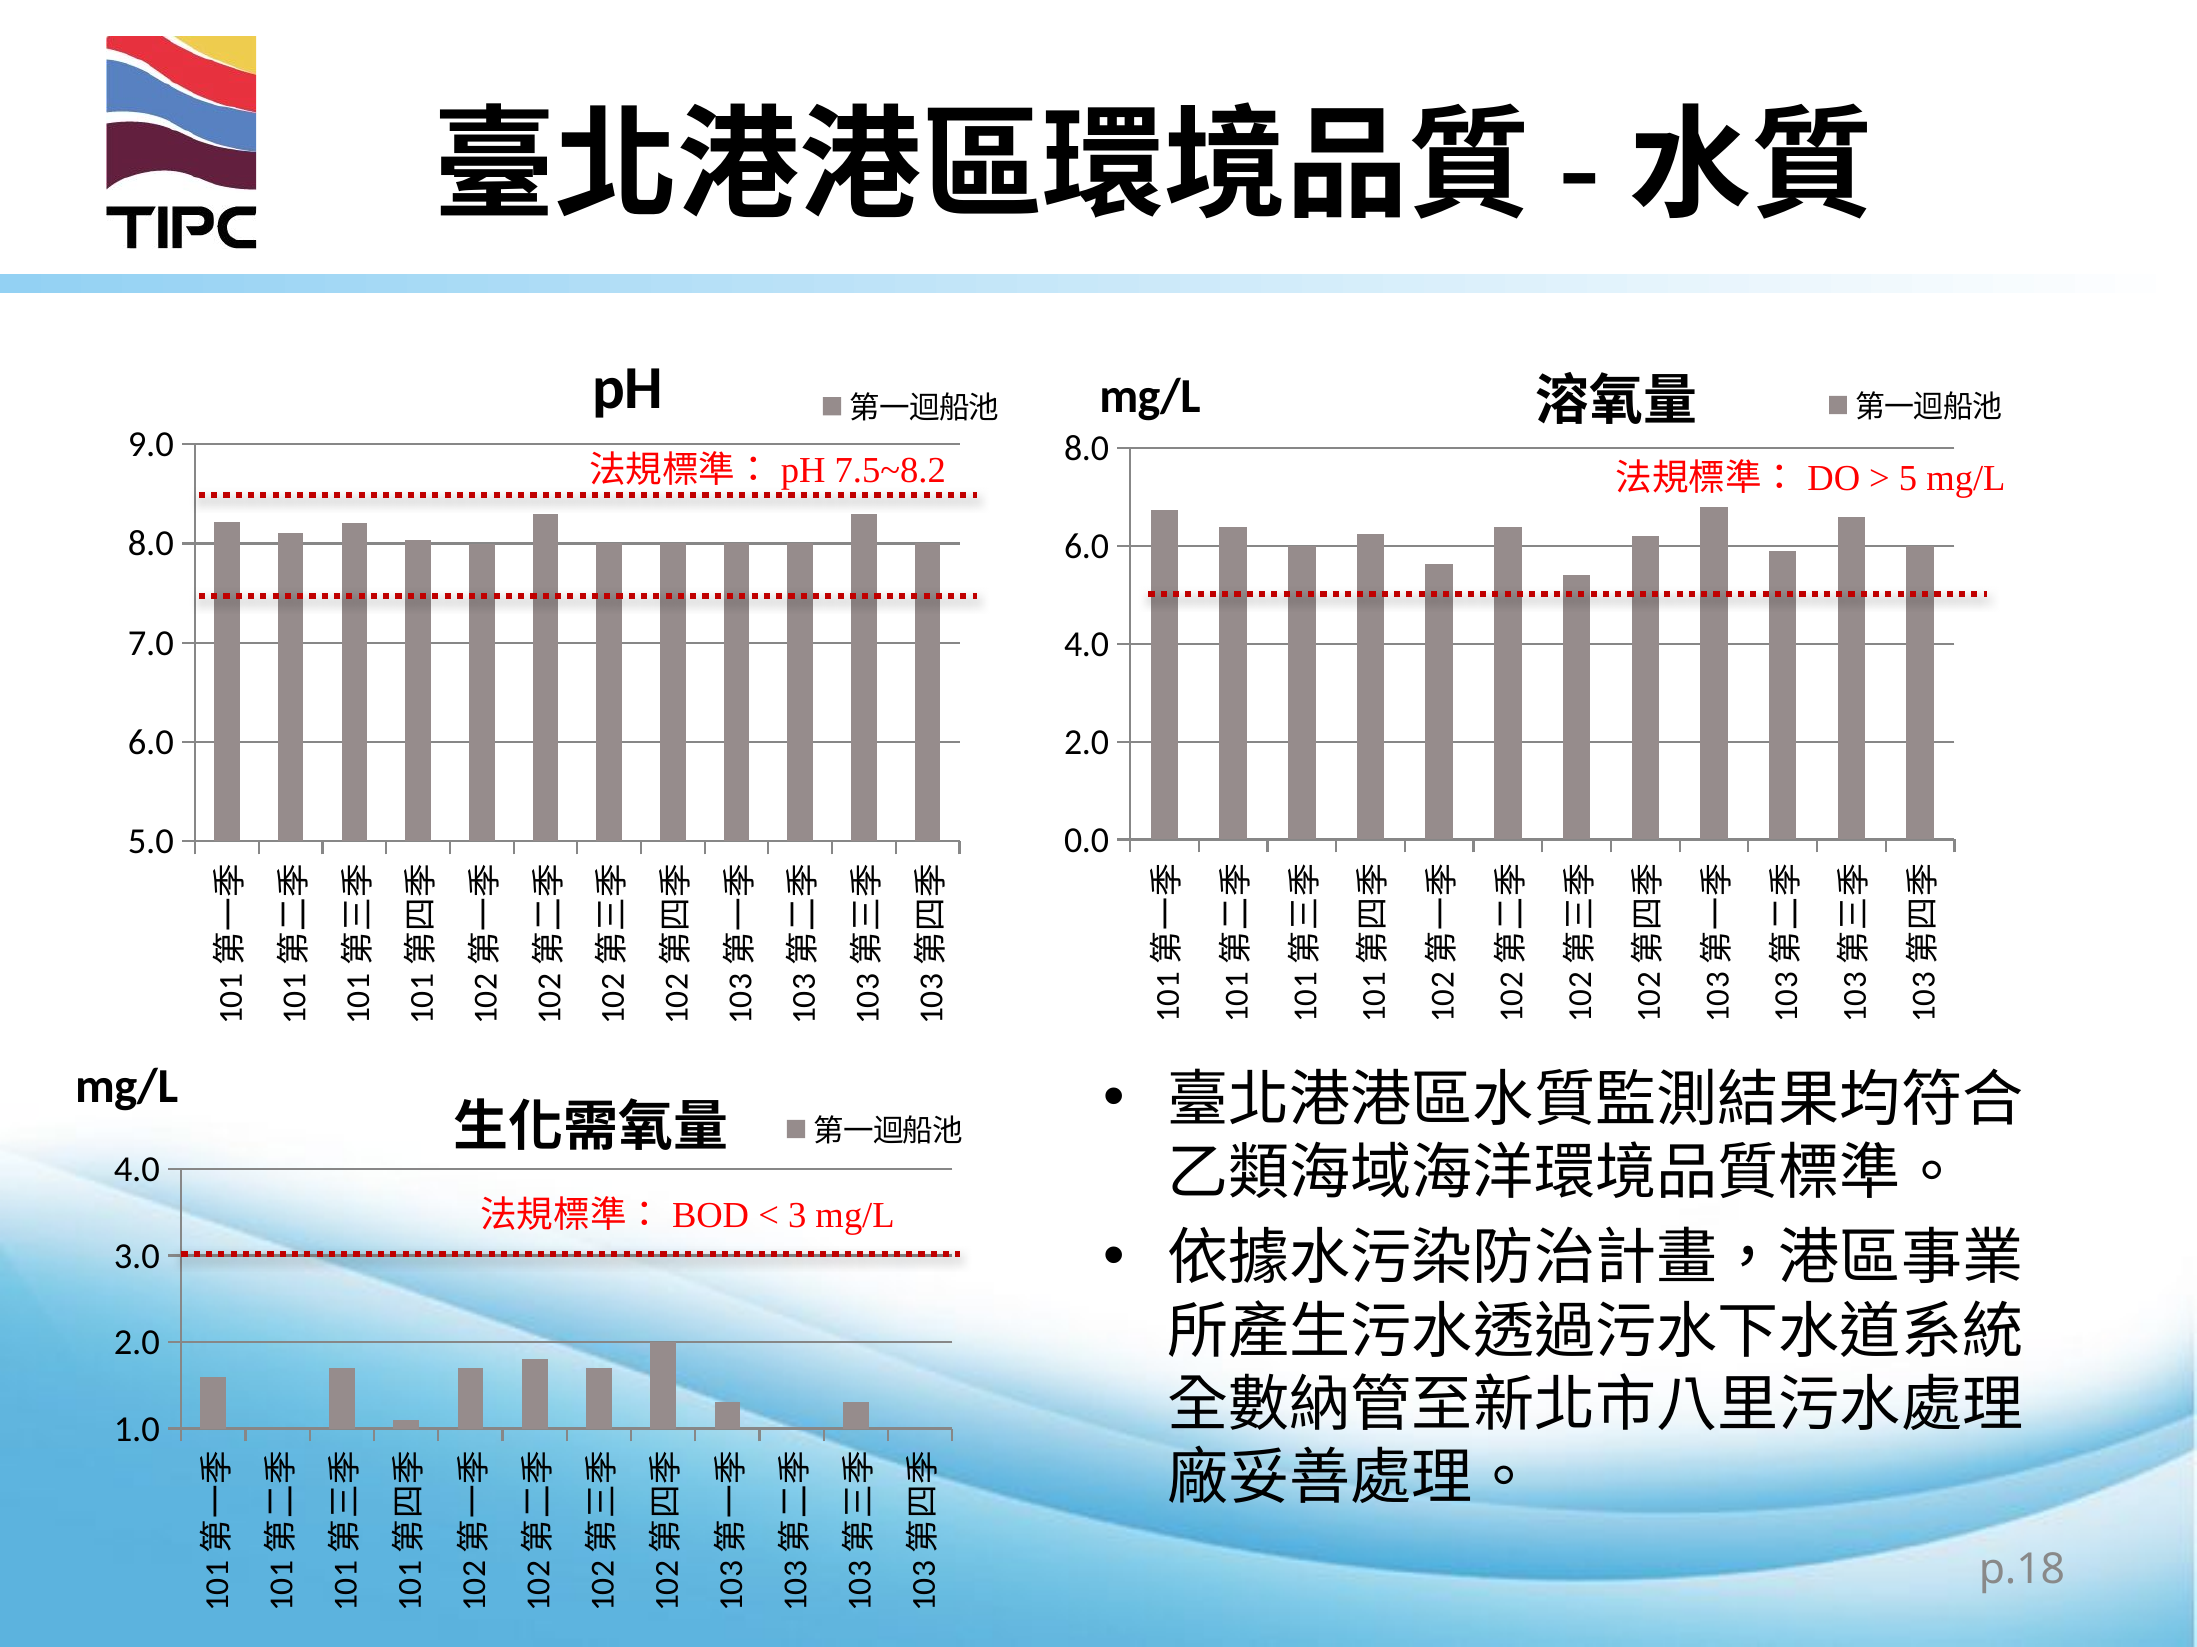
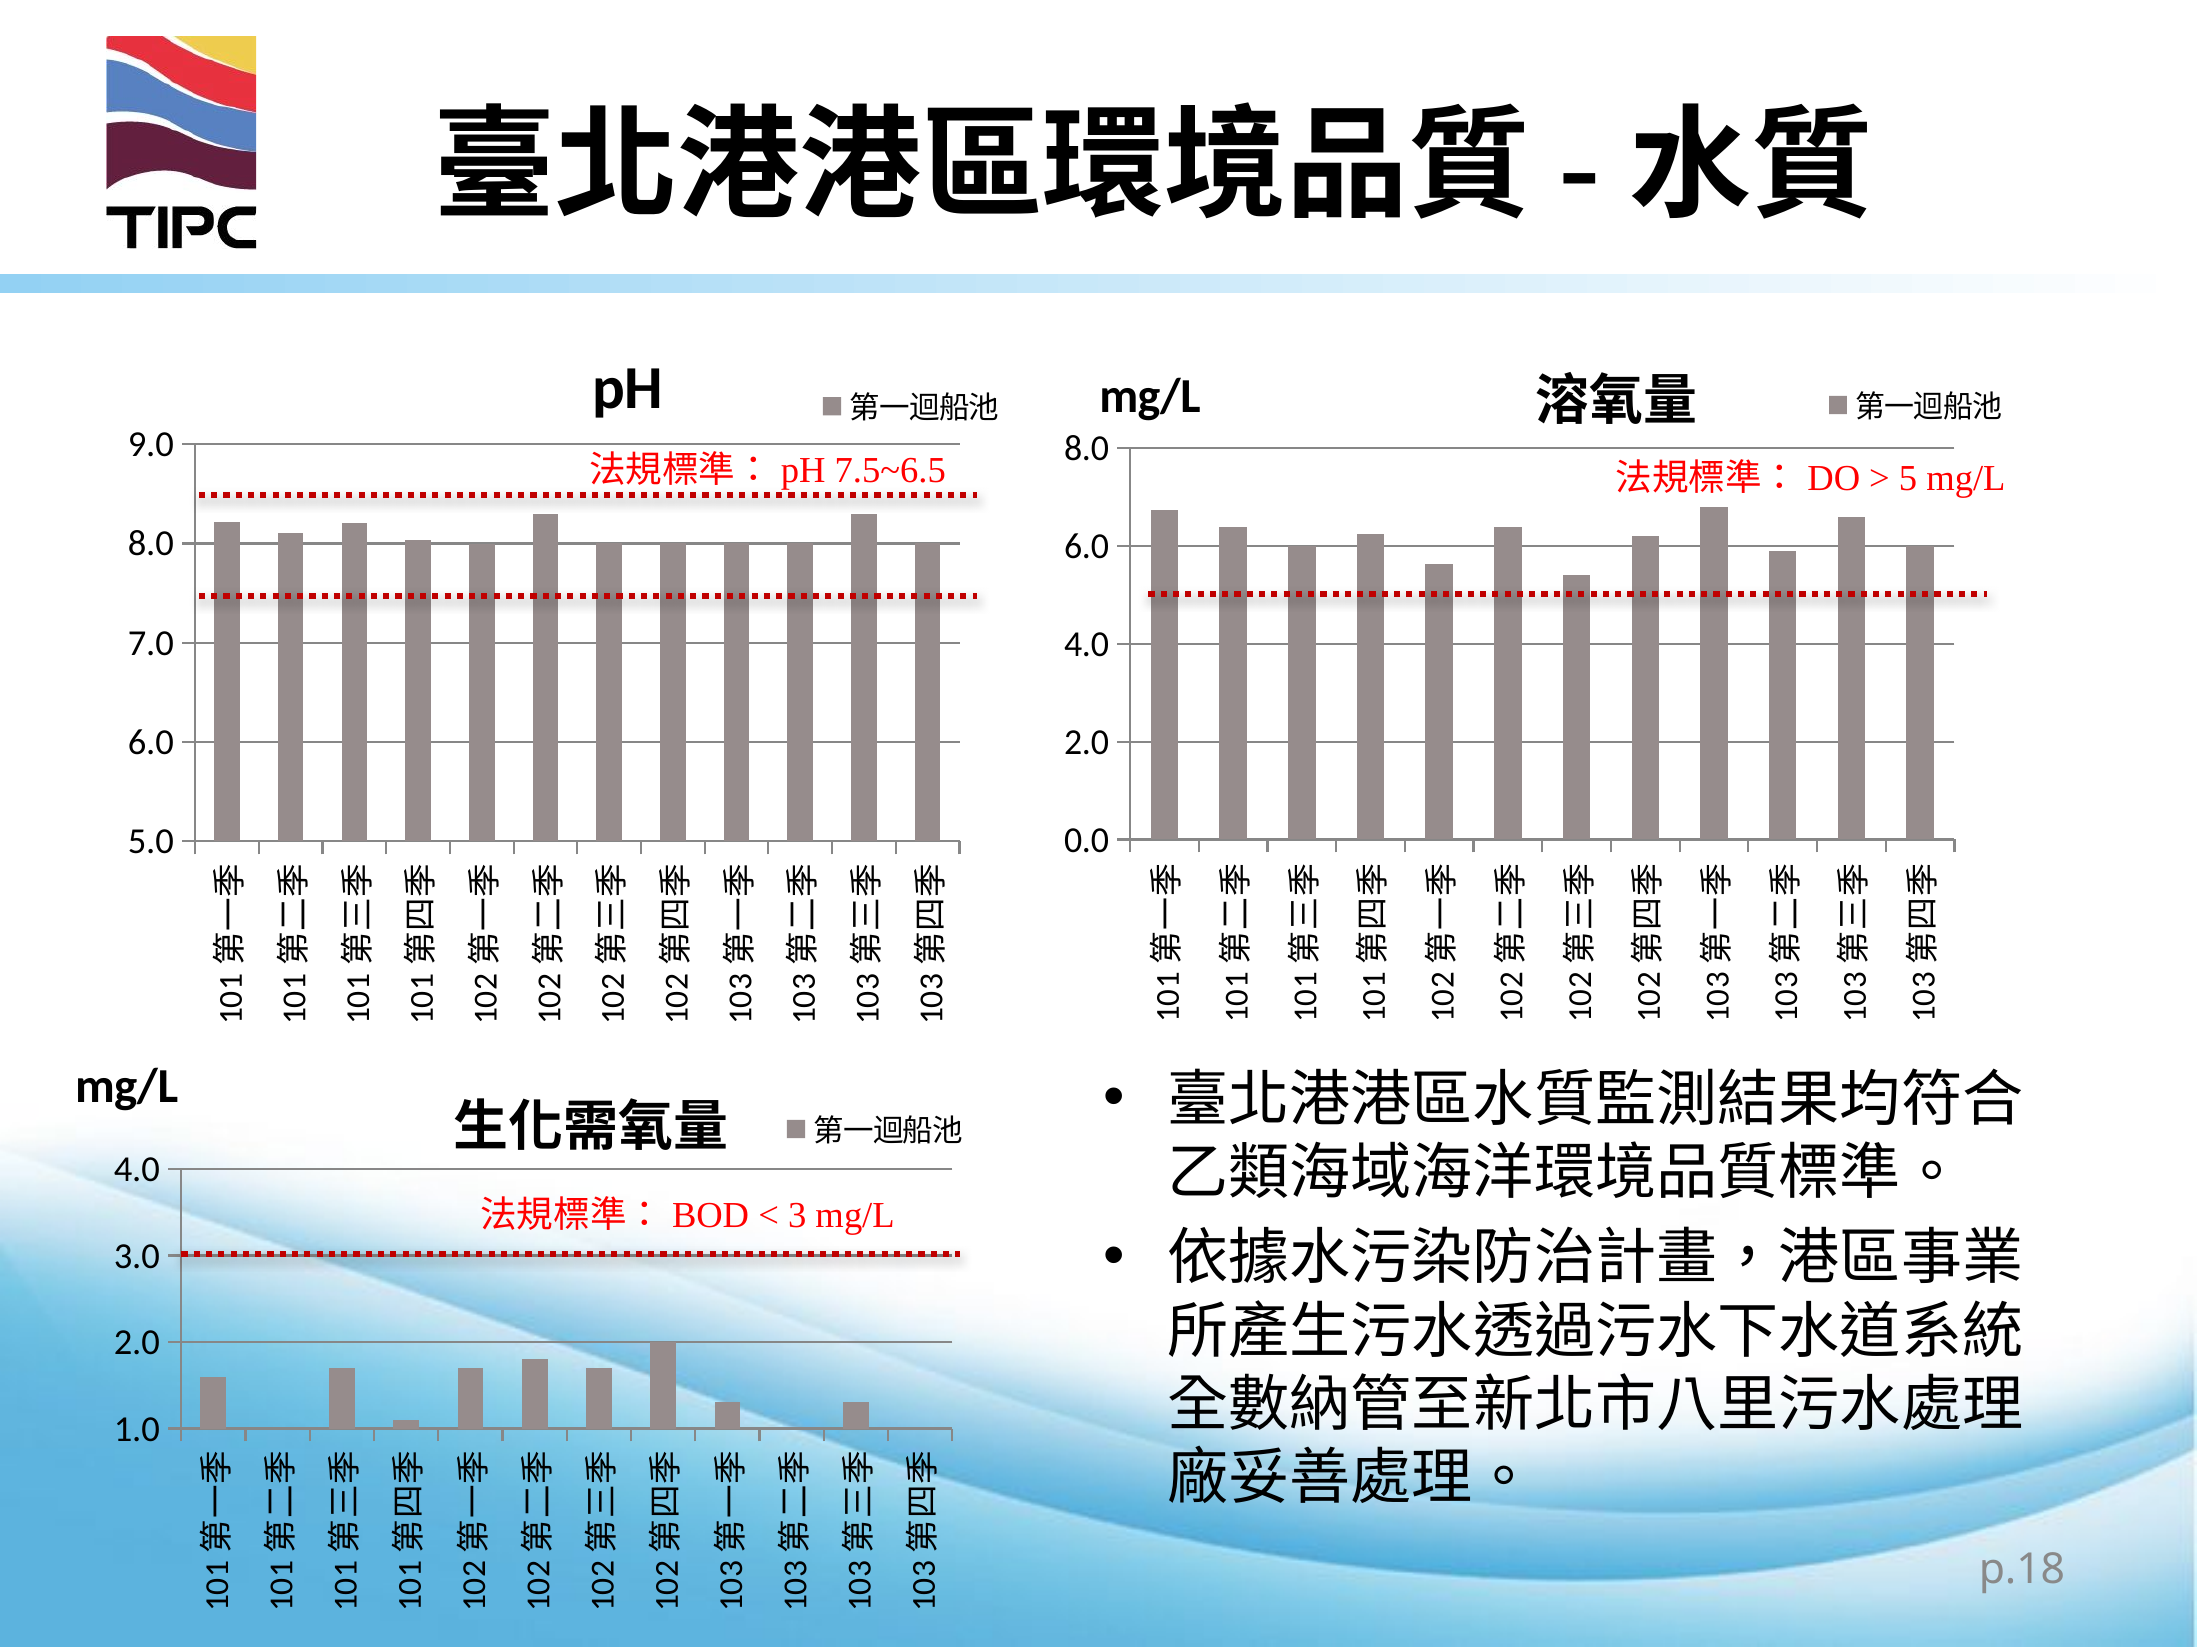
7.5~8.2: 7.5~8.2 -> 7.5~6.5
